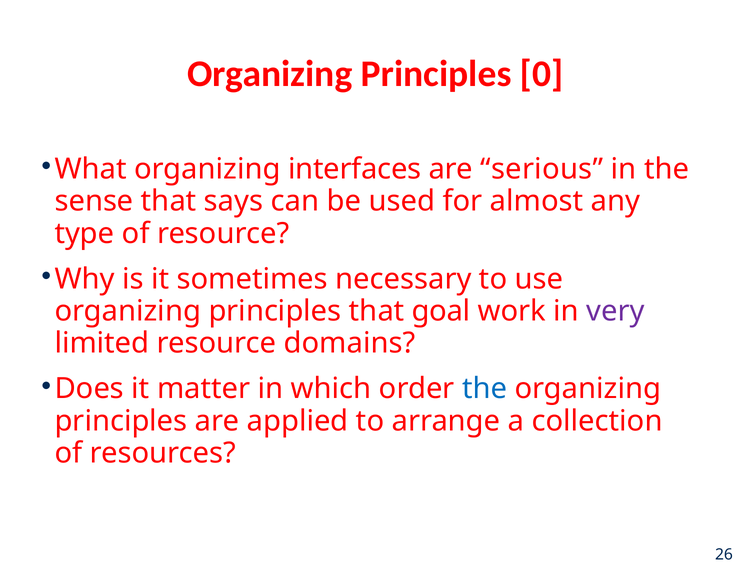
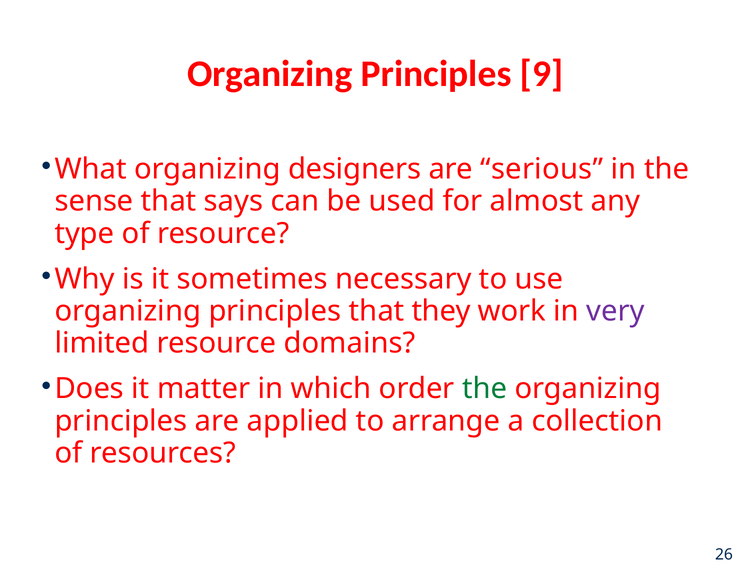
0: 0 -> 9
interfaces: interfaces -> designers
goal: goal -> they
the at (485, 389) colour: blue -> green
